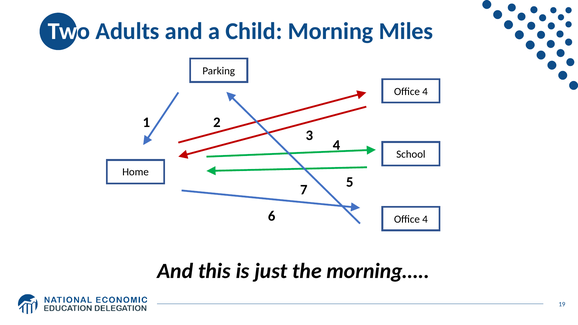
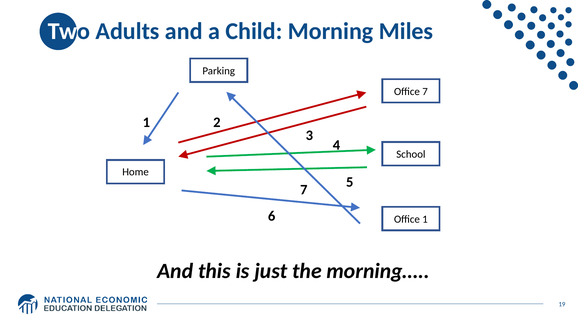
4 at (425, 92): 4 -> 7
4 at (425, 219): 4 -> 1
